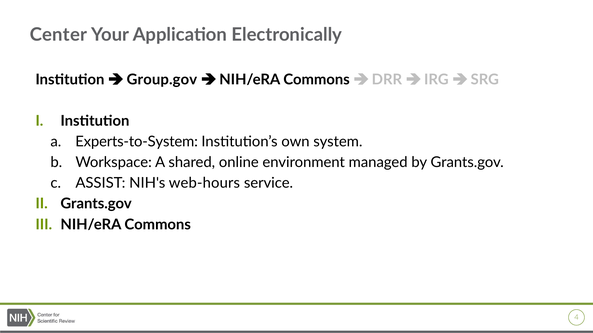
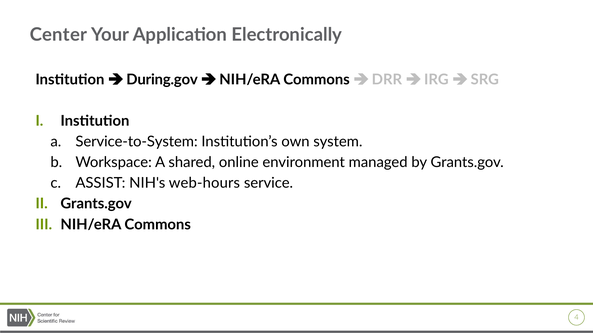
Group.gov: Group.gov -> During.gov
Experts-to-System: Experts-to-System -> Service-to-System
